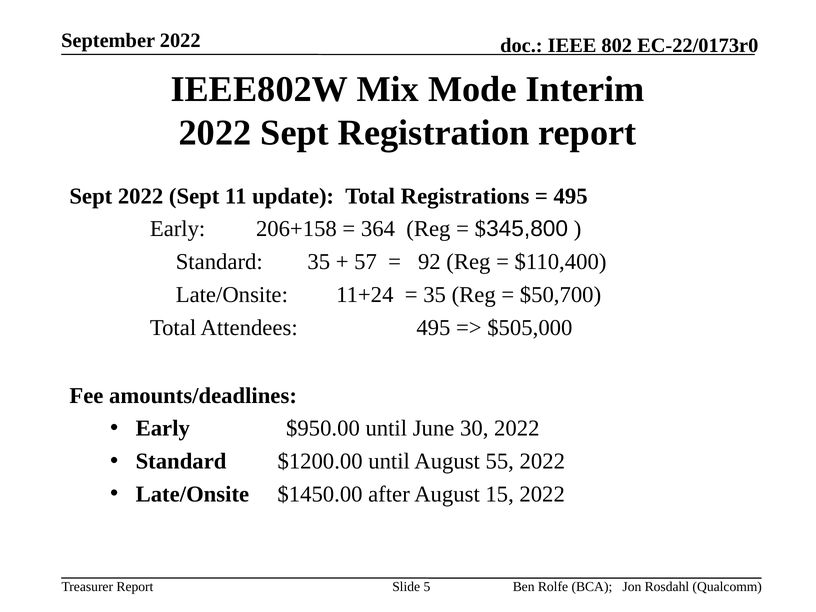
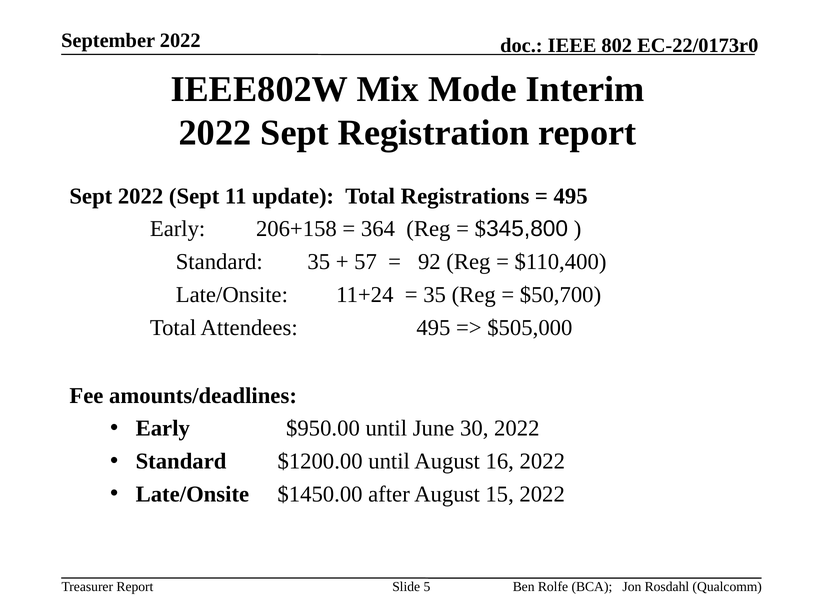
55: 55 -> 16
